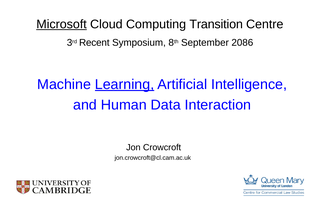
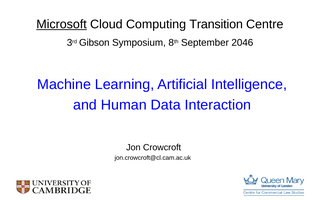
Recent: Recent -> Gibson
2086: 2086 -> 2046
Learning underline: present -> none
